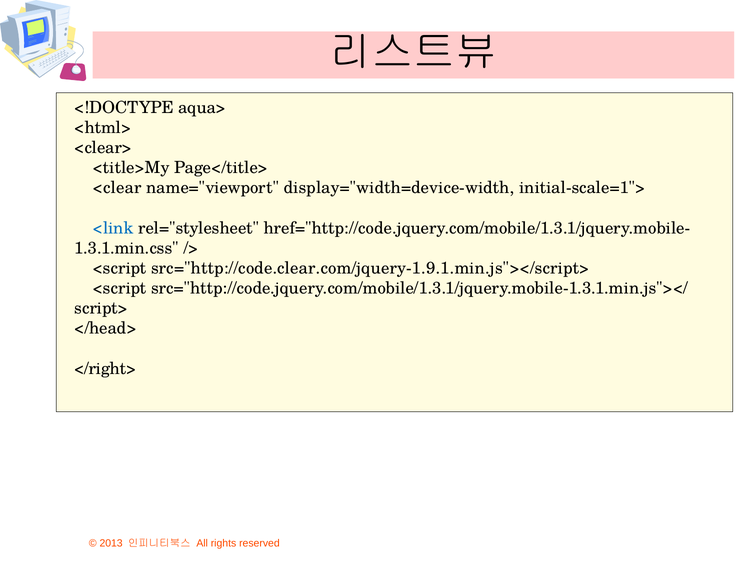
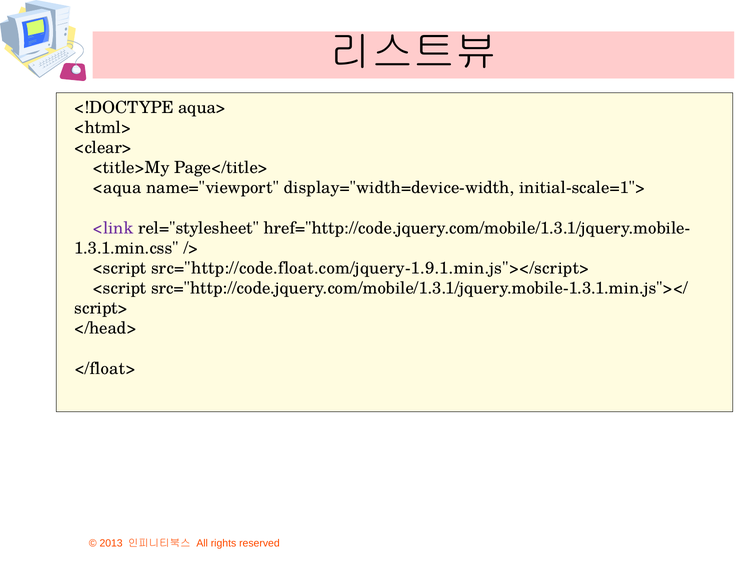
<clear: <clear -> <aqua
<link colour: blue -> purple
src="http://code.clear.com/jquery-1.9.1.min.js"></script>: src="http://code.clear.com/jquery-1.9.1.min.js"></script> -> src="http://code.float.com/jquery-1.9.1.min.js"></script>
</right>: </right> -> </float>
